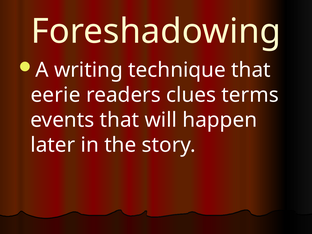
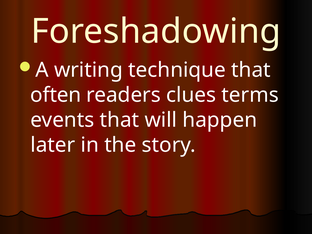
eerie: eerie -> often
